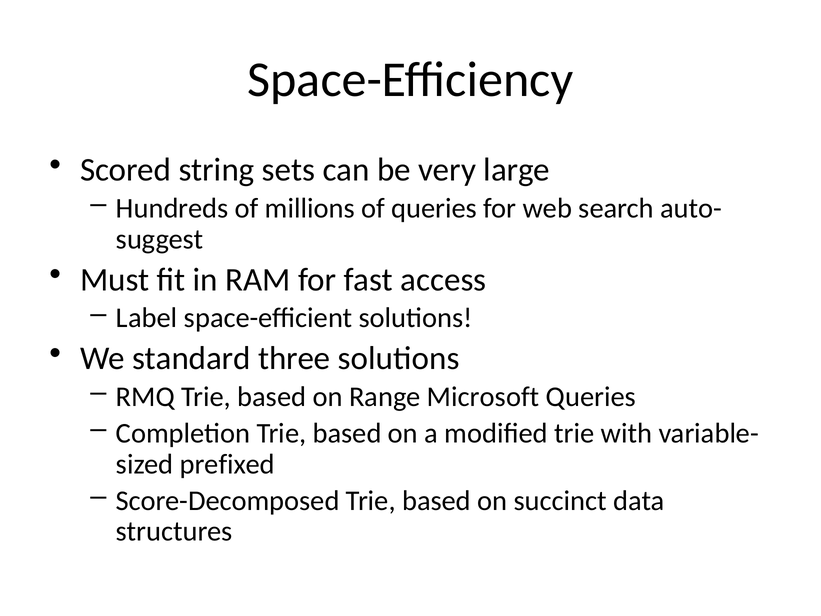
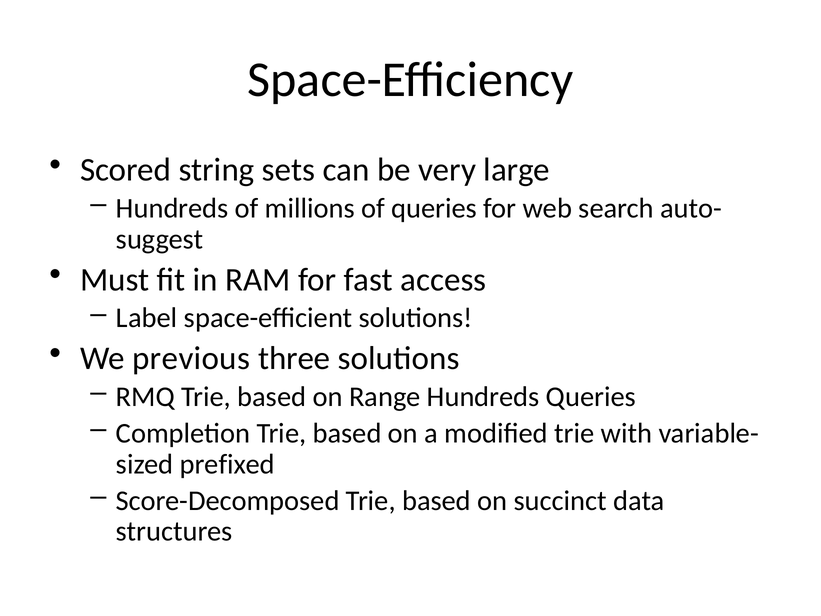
standard: standard -> previous
Range Microsoft: Microsoft -> Hundreds
